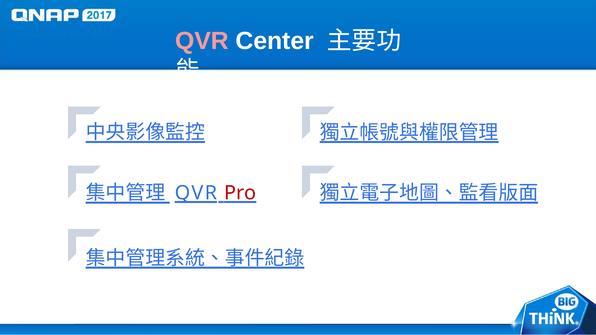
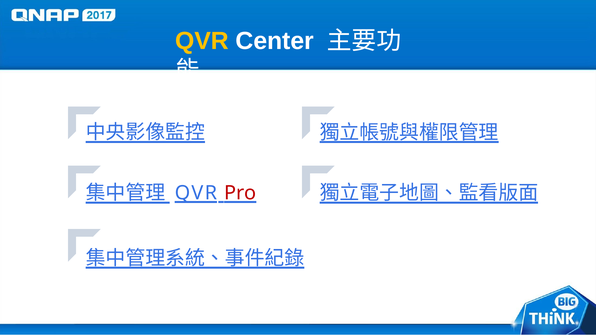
QVR at (202, 41) colour: pink -> yellow
